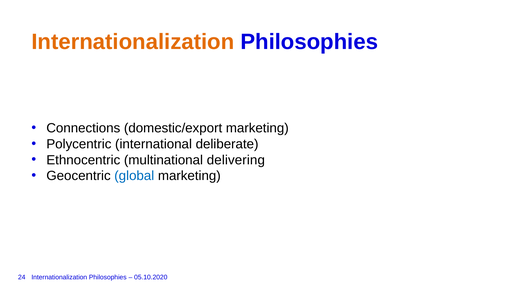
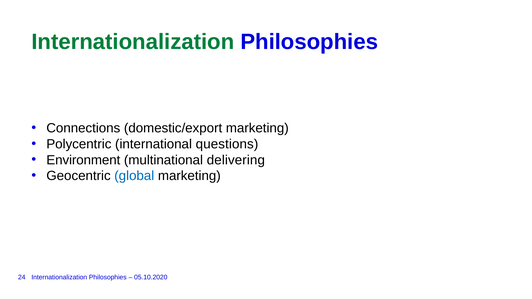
Internationalization at (133, 42) colour: orange -> green
deliberate: deliberate -> questions
Ethnocentric: Ethnocentric -> Environment
